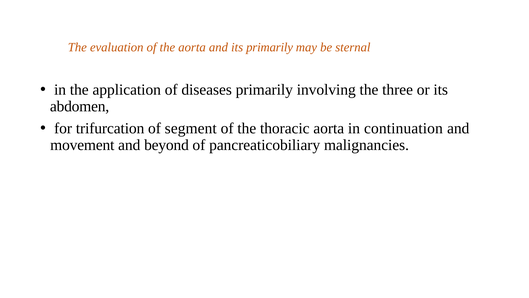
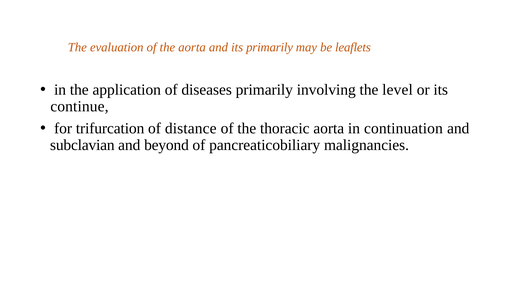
sternal: sternal -> leaflets
three: three -> level
abdomen: abdomen -> continue
segment: segment -> distance
movement: movement -> subclavian
